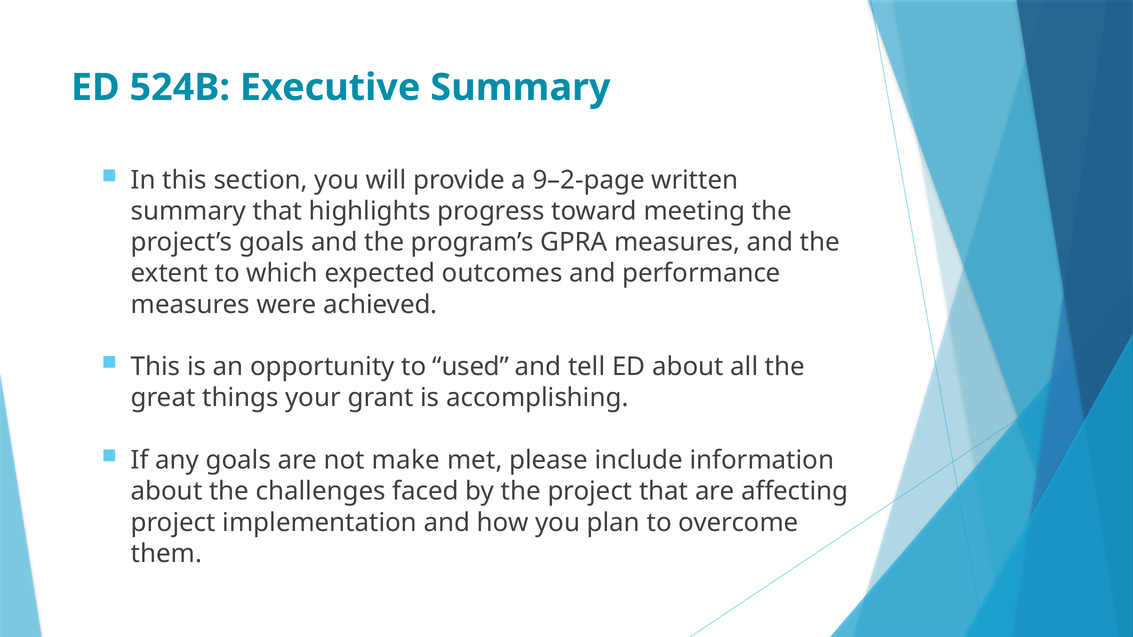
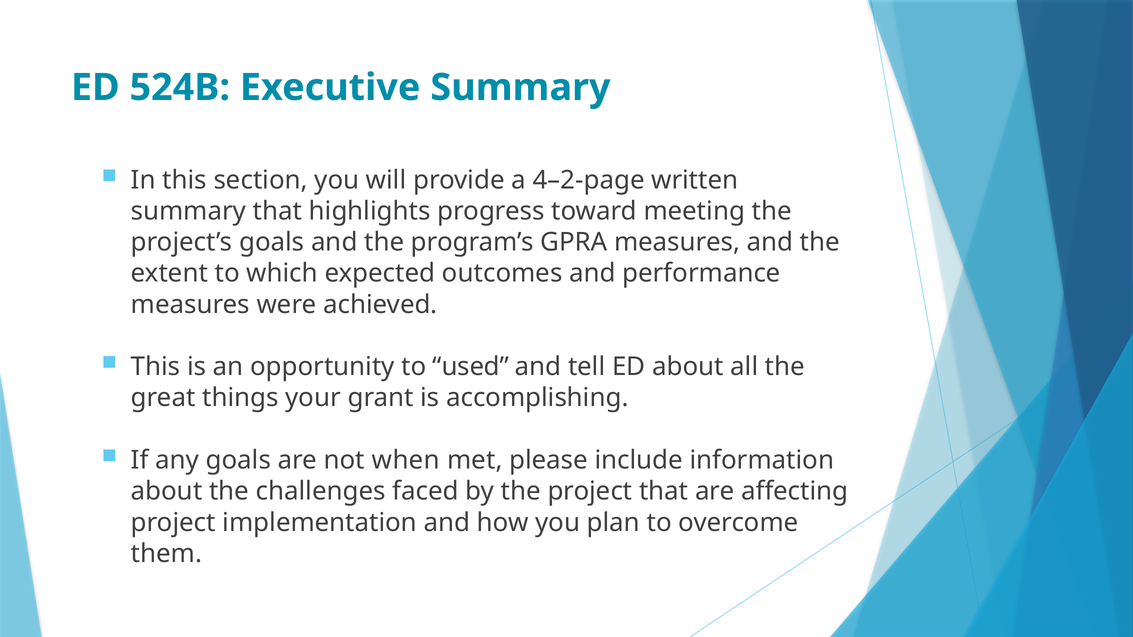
9–2-page: 9–2-page -> 4–2-page
make: make -> when
